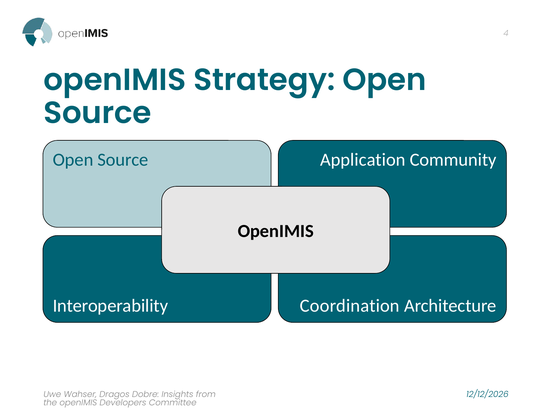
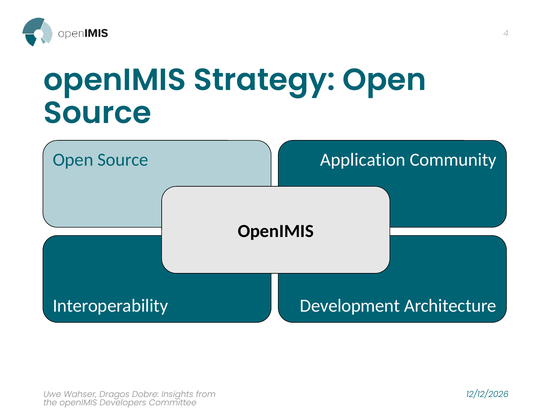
Coordination: Coordination -> Development
